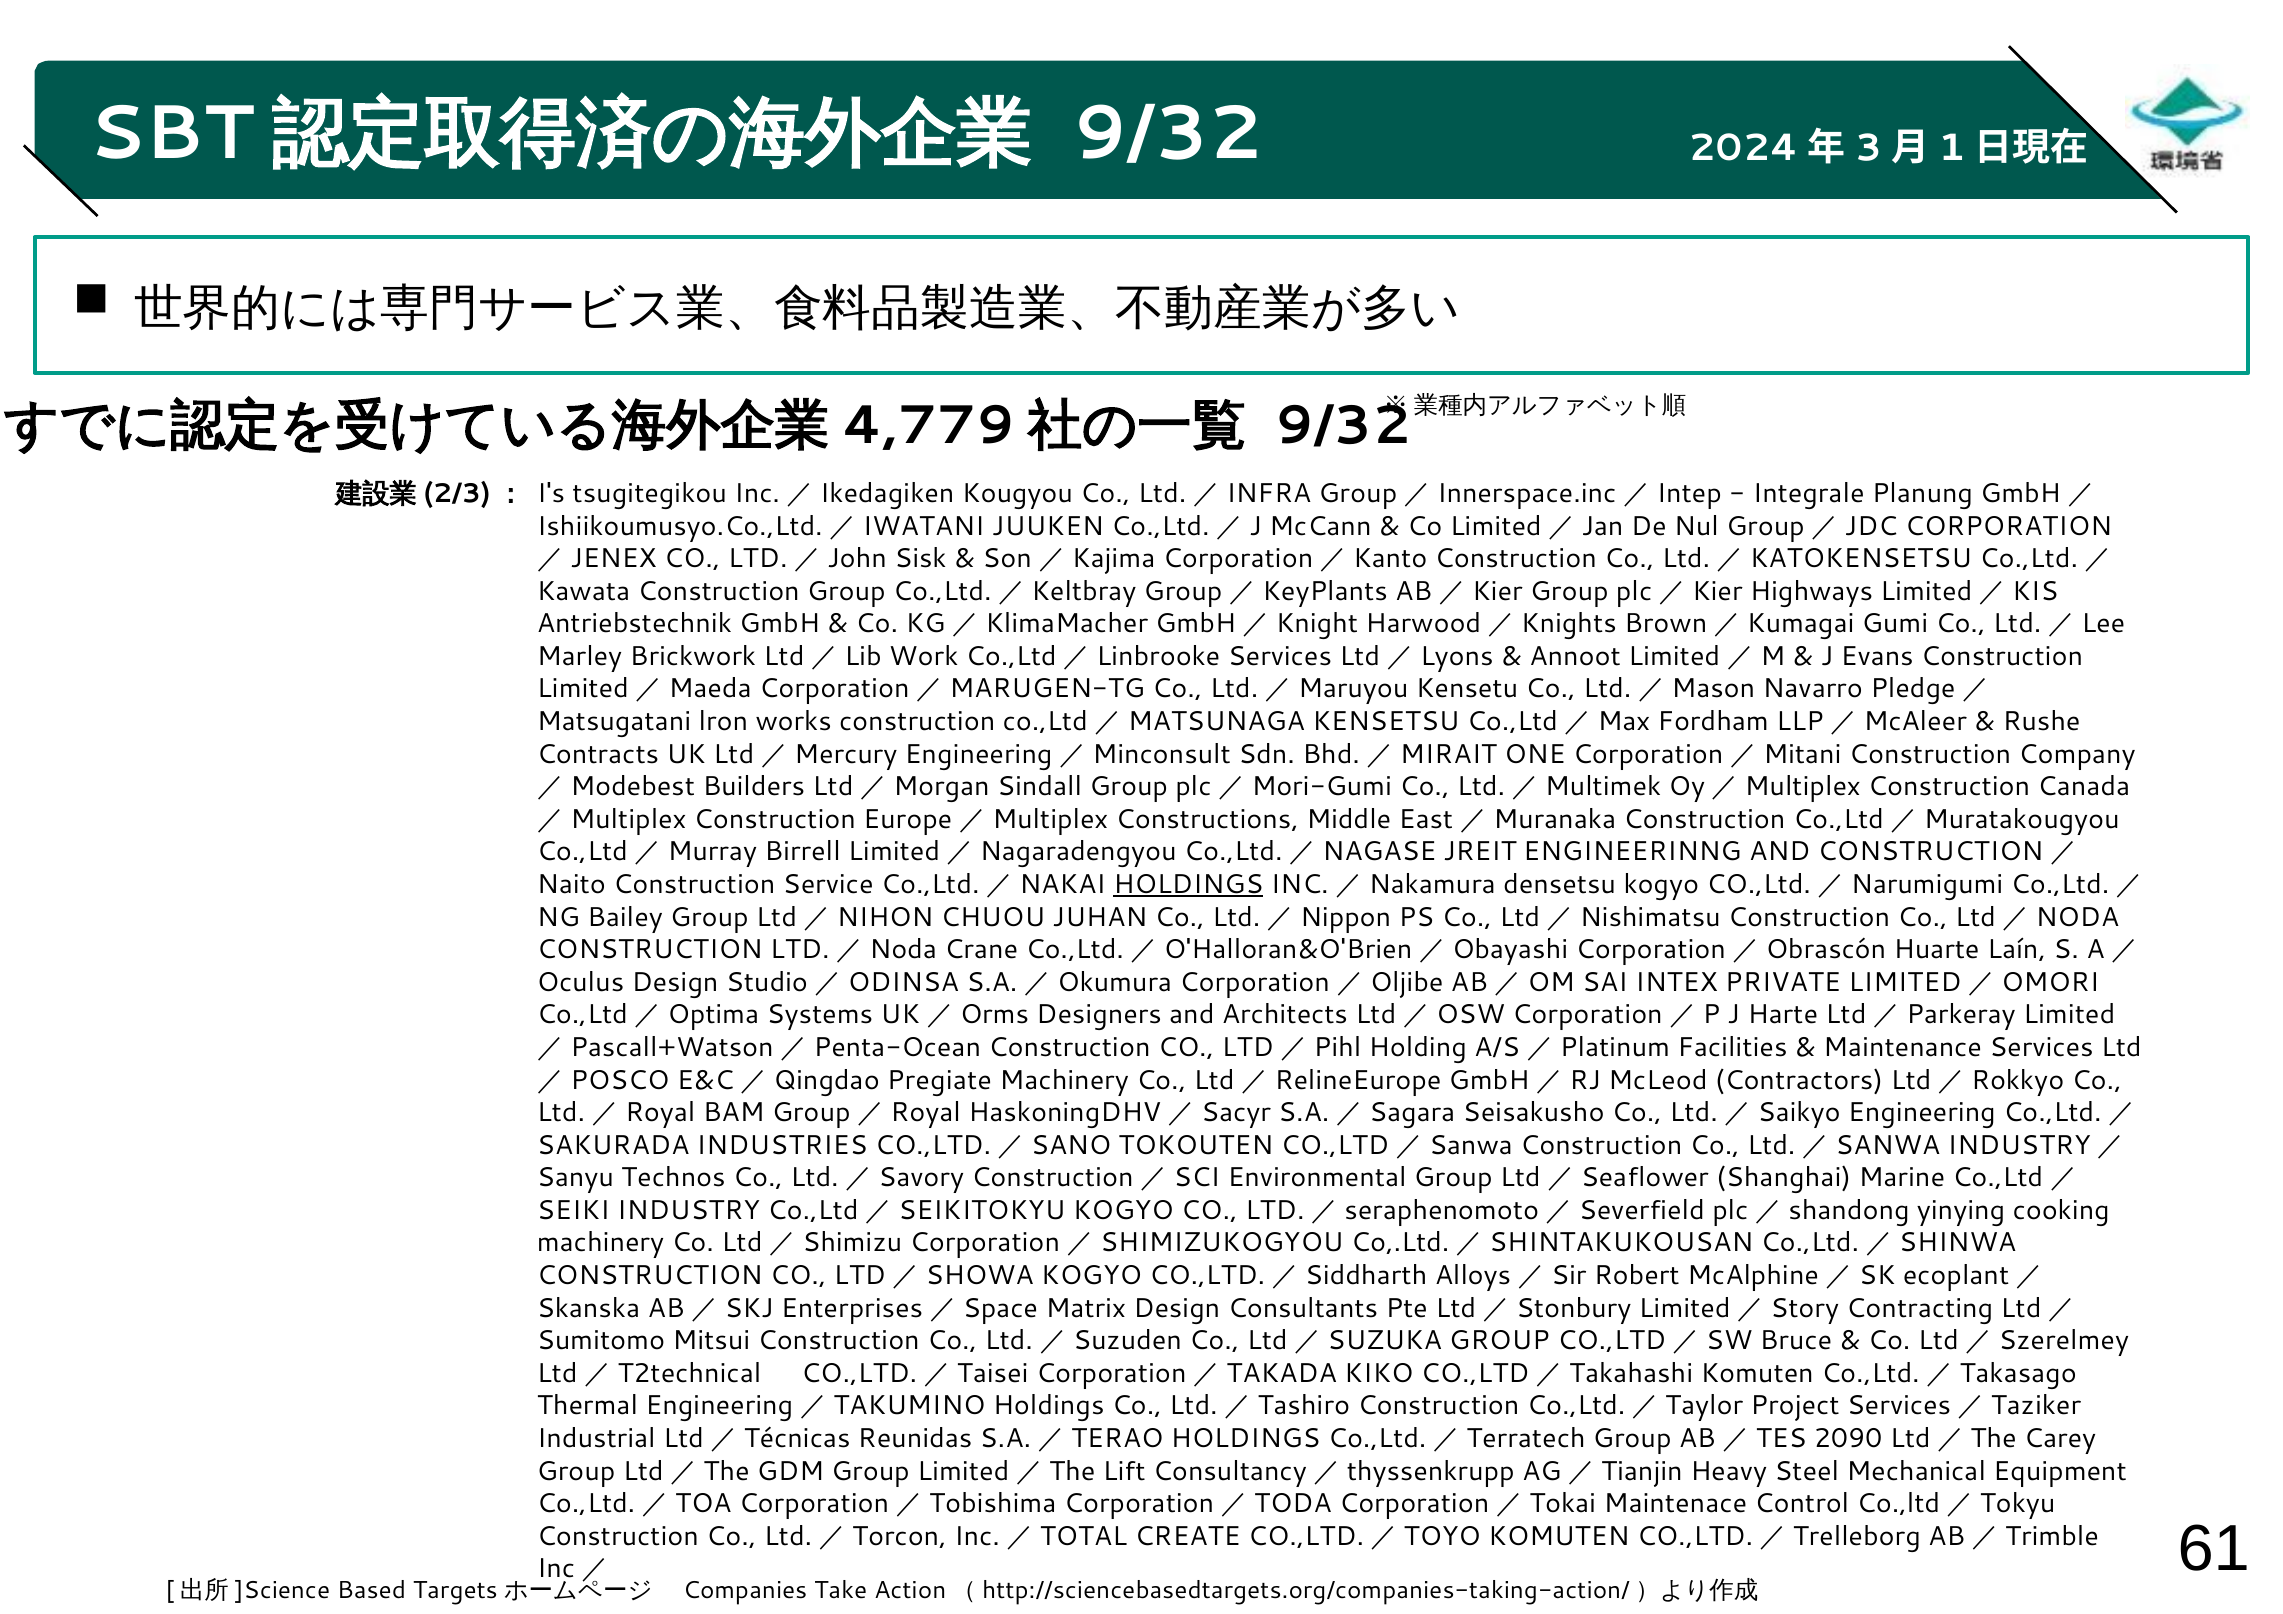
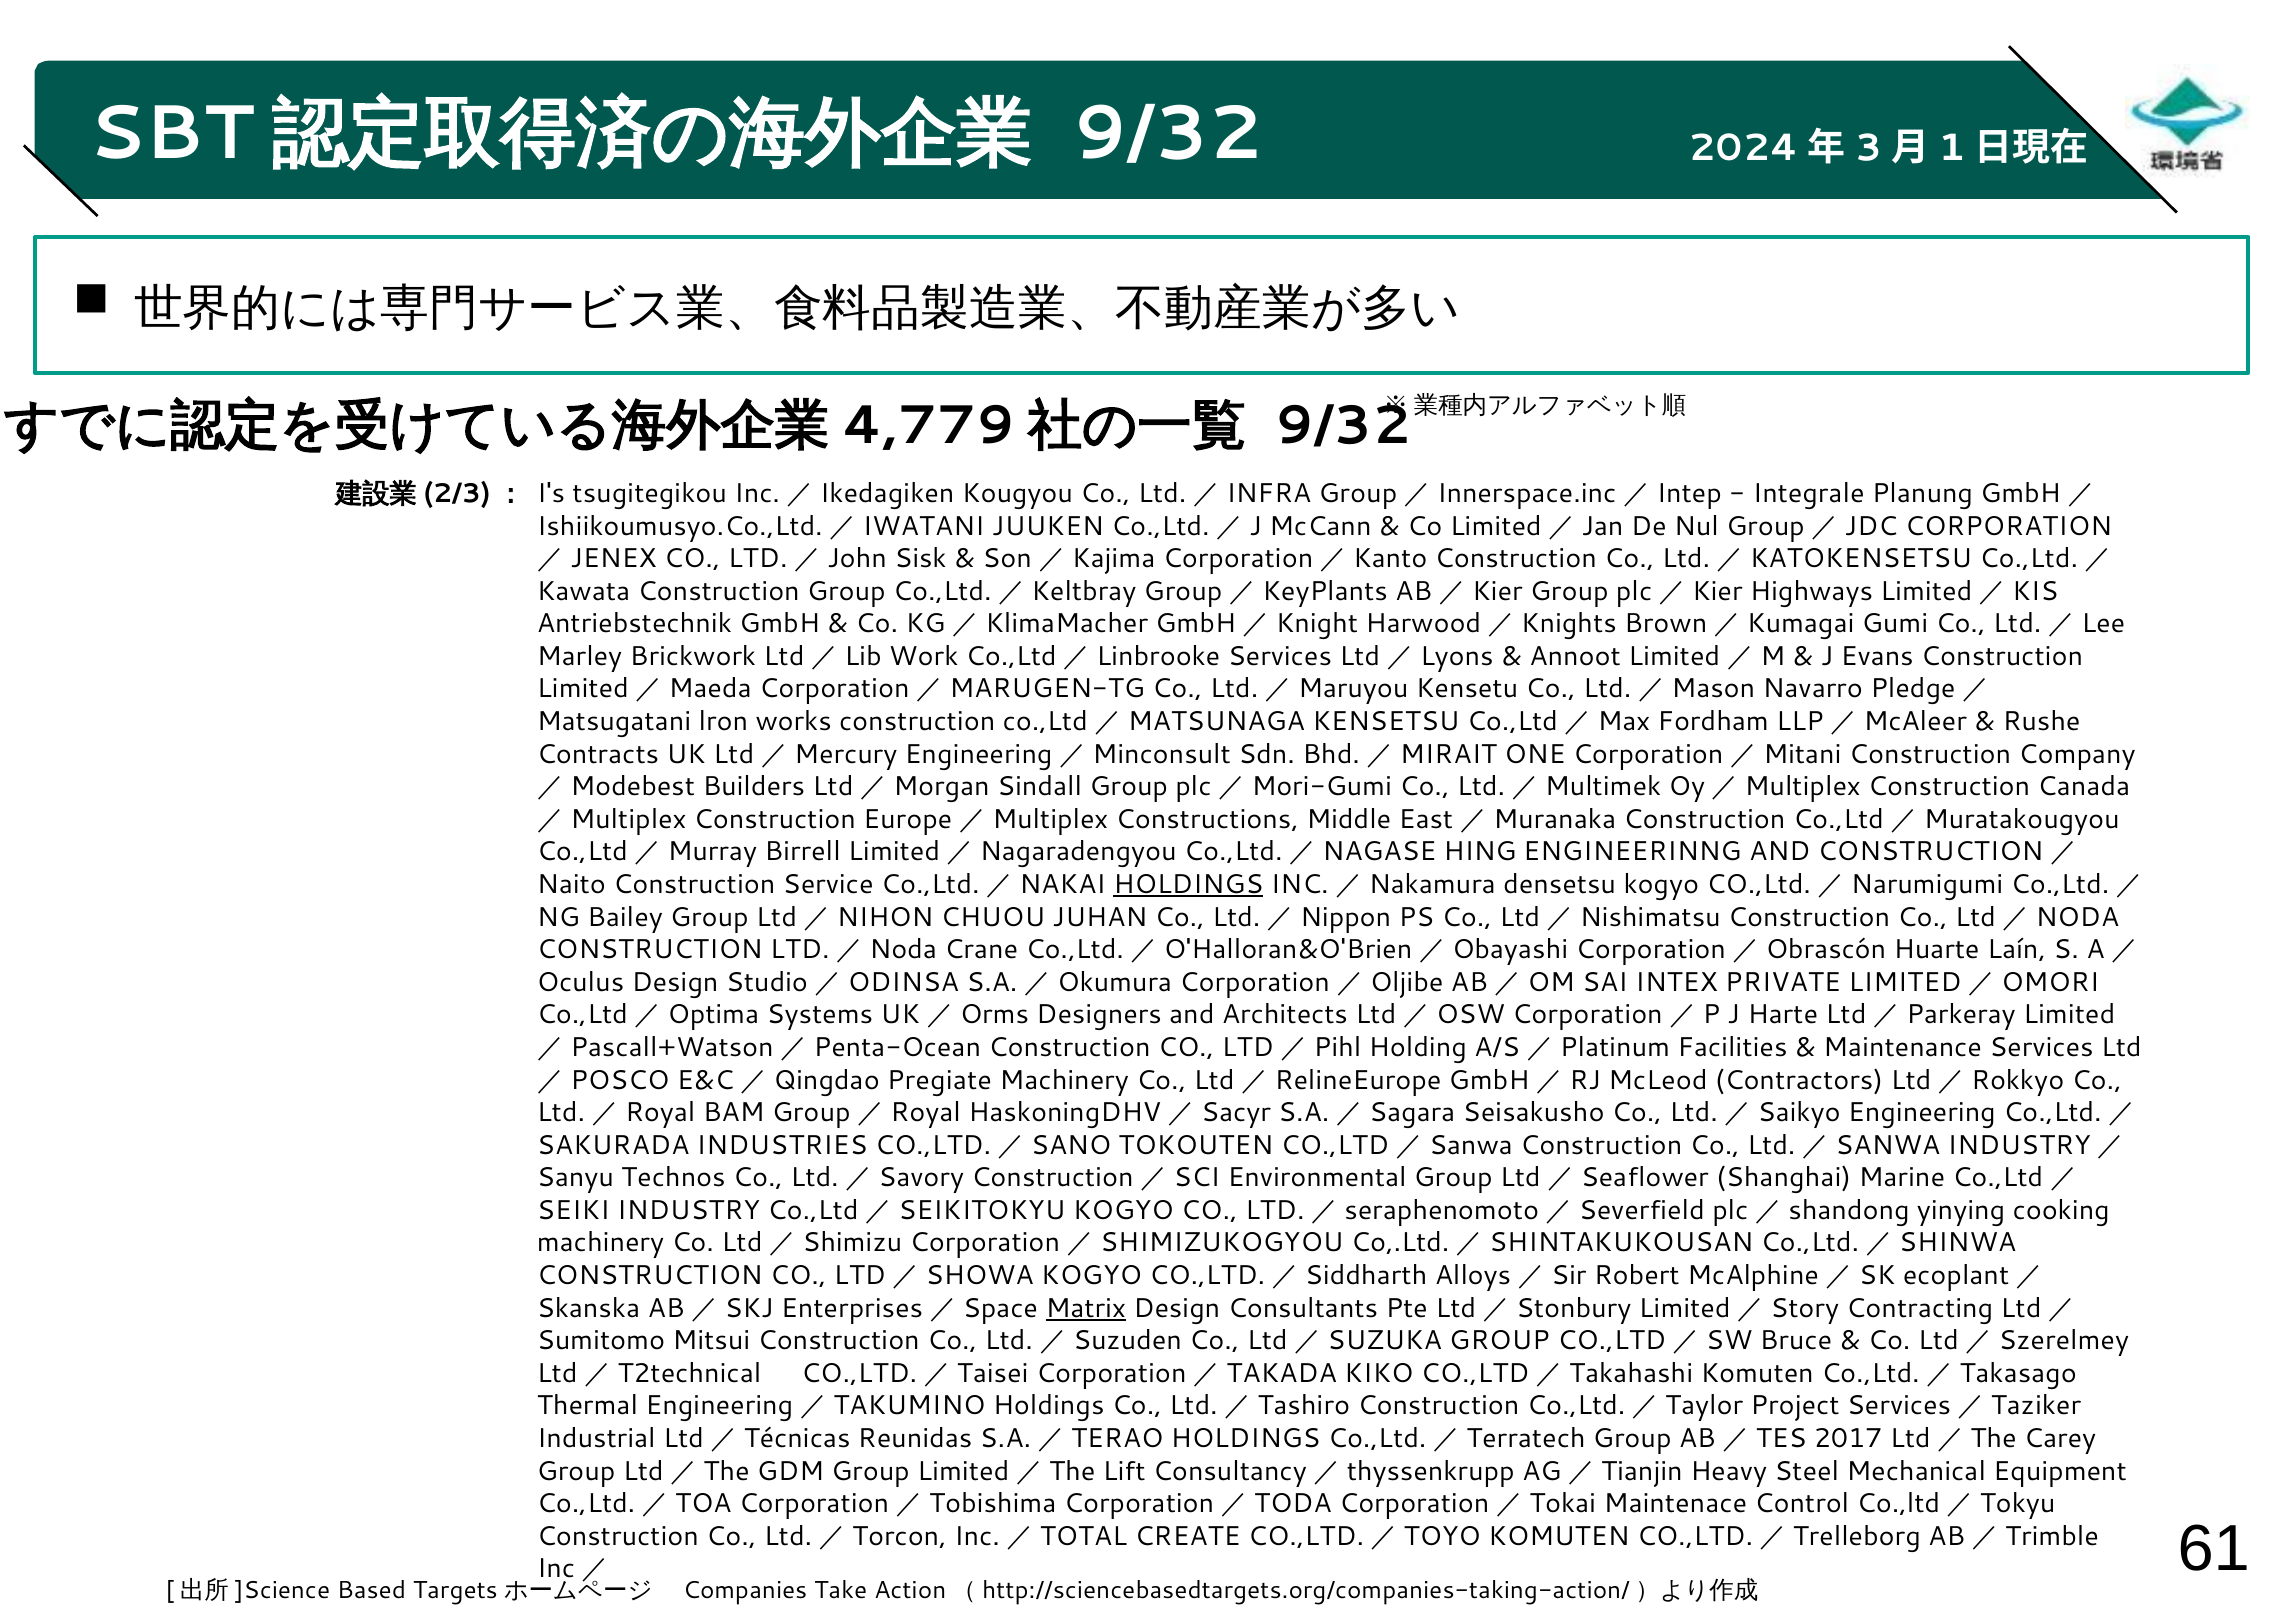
JREIT: JREIT -> HING
Matrix underline: none -> present
2090: 2090 -> 2017
